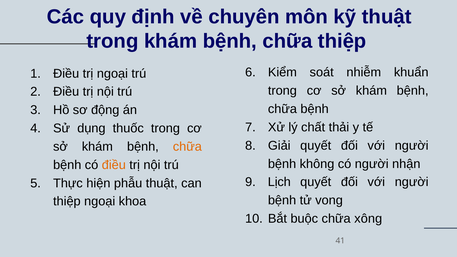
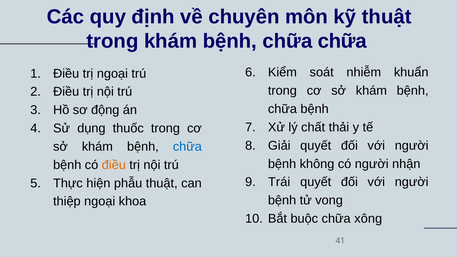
chữa thiệp: thiệp -> chữa
chữa at (187, 147) colour: orange -> blue
Lịch: Lịch -> Trái
